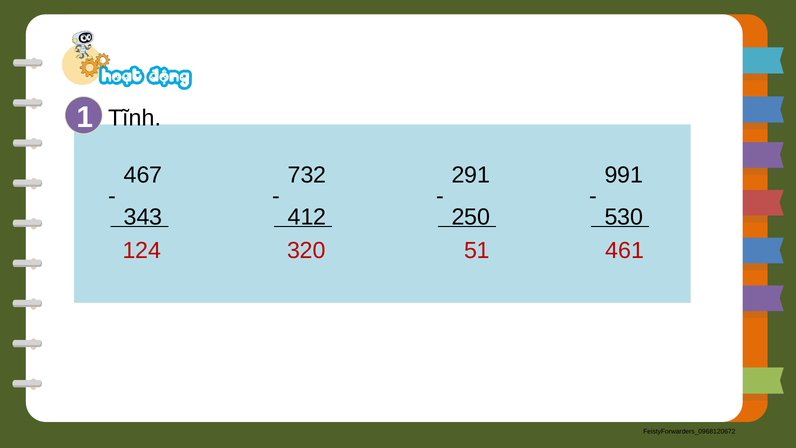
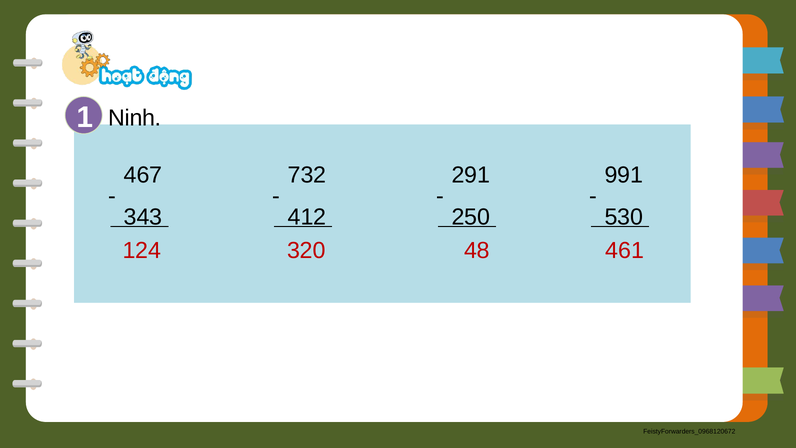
Tĩnh: Tĩnh -> Ninh
51: 51 -> 48
